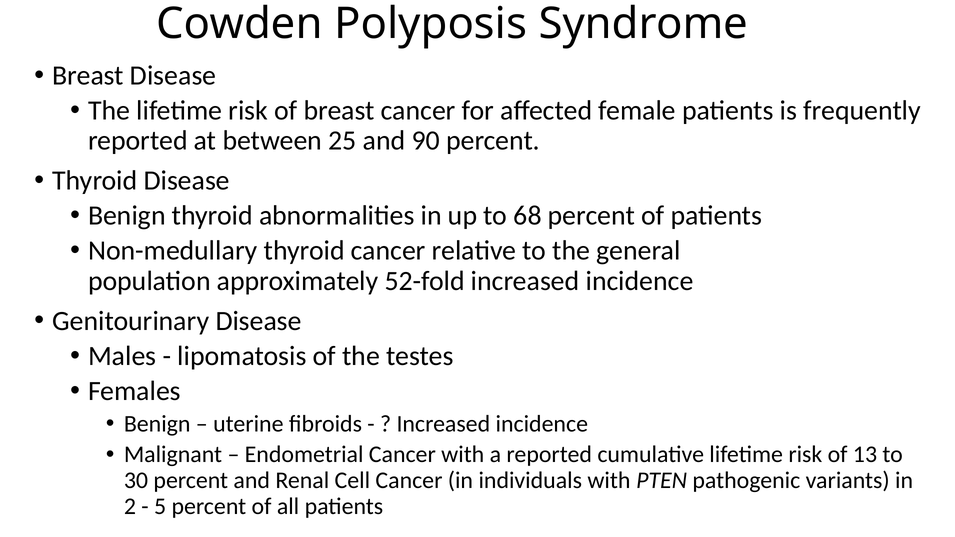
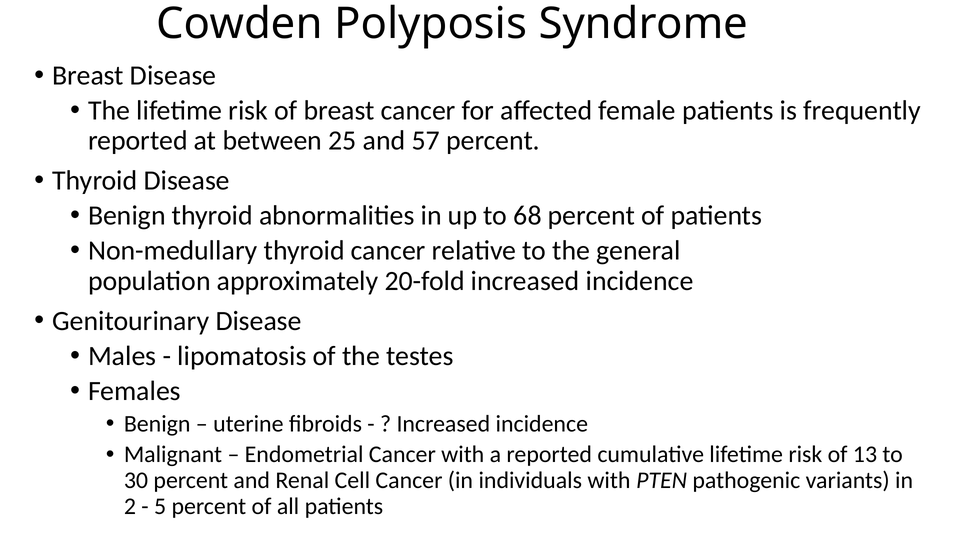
90: 90 -> 57
52-fold: 52-fold -> 20-fold
